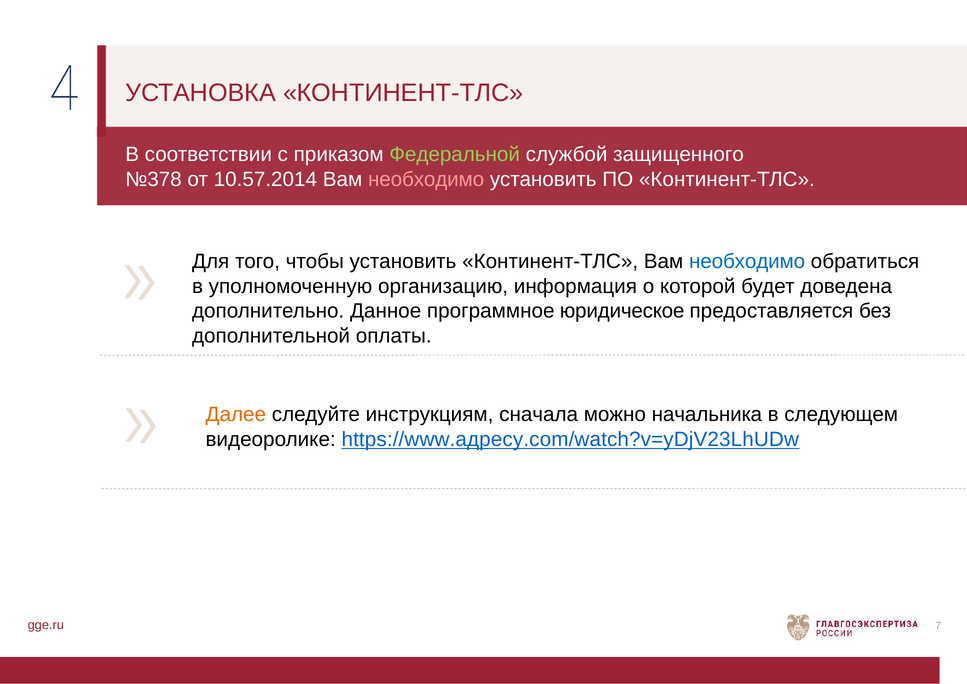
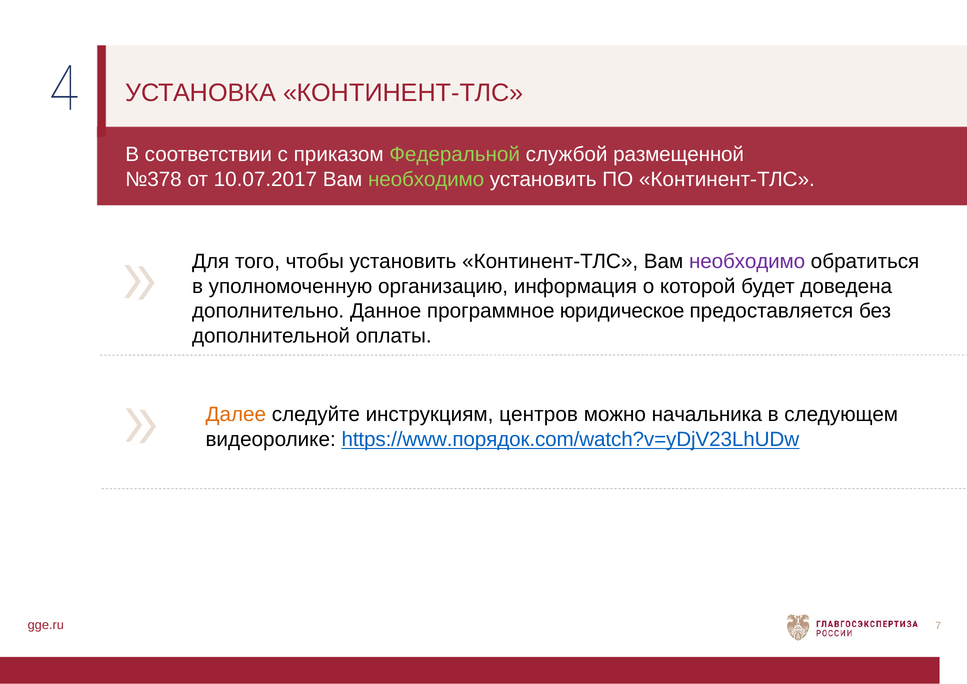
защищенного: защищенного -> размещенной
10.57.2014: 10.57.2014 -> 10.07.2017
необходимо at (426, 179) colour: pink -> light green
необходимо at (747, 261) colour: blue -> purple
сначала: сначала -> центров
https://www.адресу.com/watch?v=yDjV23LhUDw: https://www.адресу.com/watch?v=yDjV23LhUDw -> https://www.порядок.com/watch?v=yDjV23LhUDw
